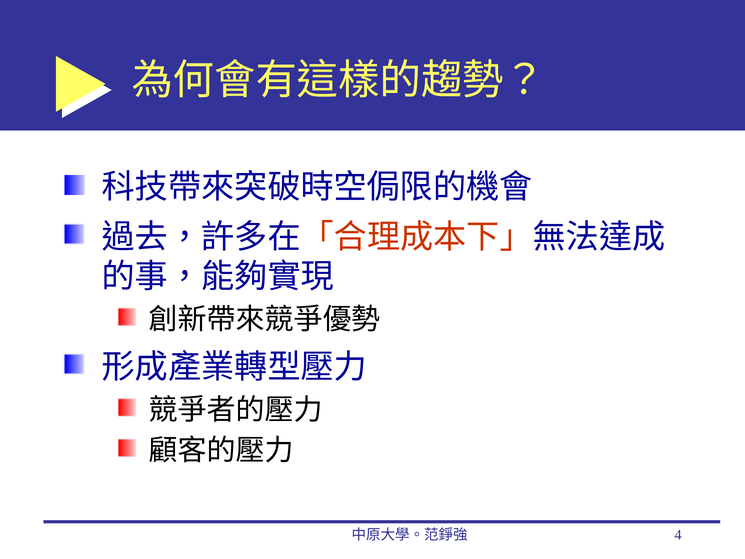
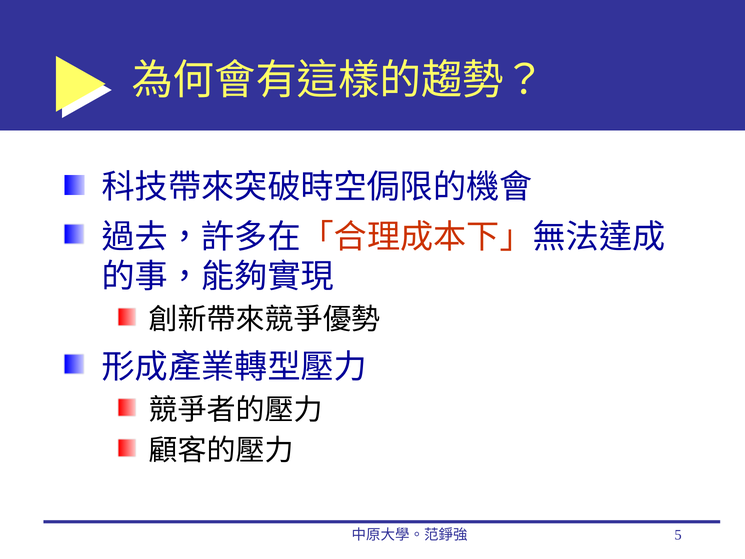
4: 4 -> 5
